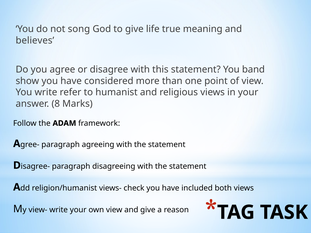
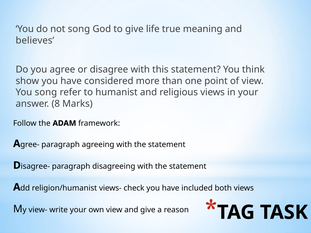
band: band -> think
You write: write -> song
